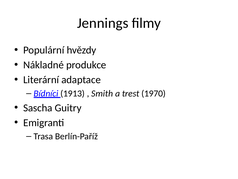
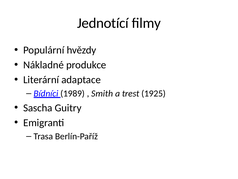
Jennings: Jennings -> Jednotící
1913: 1913 -> 1989
1970: 1970 -> 1925
